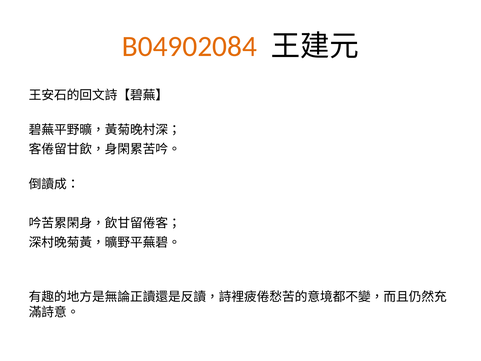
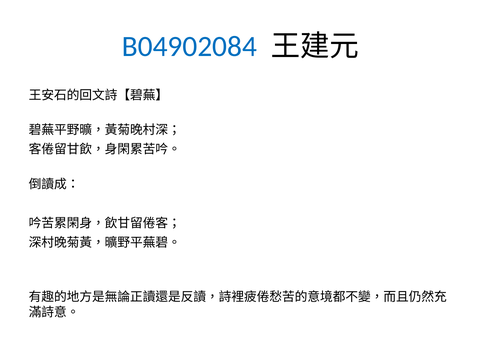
B04902084 colour: orange -> blue
